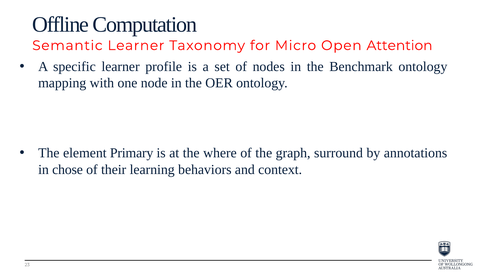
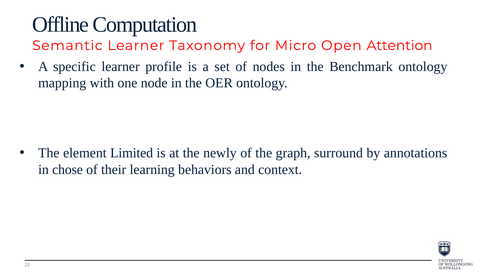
Primary: Primary -> Limited
where: where -> newly
